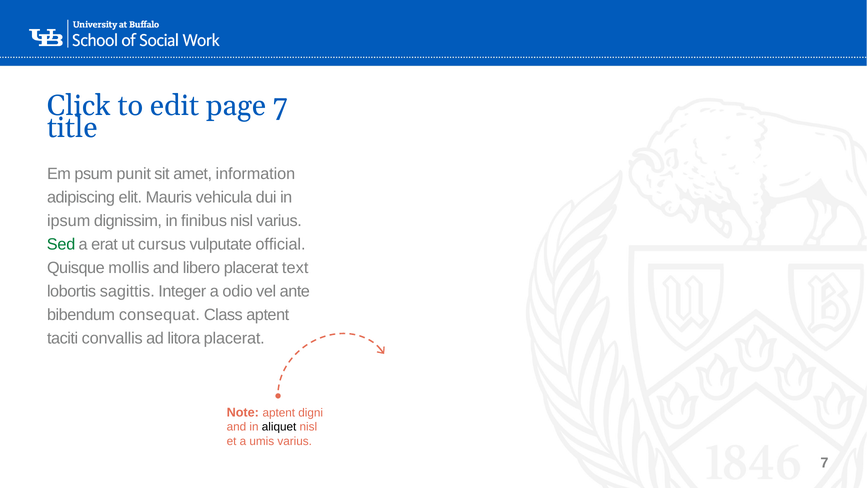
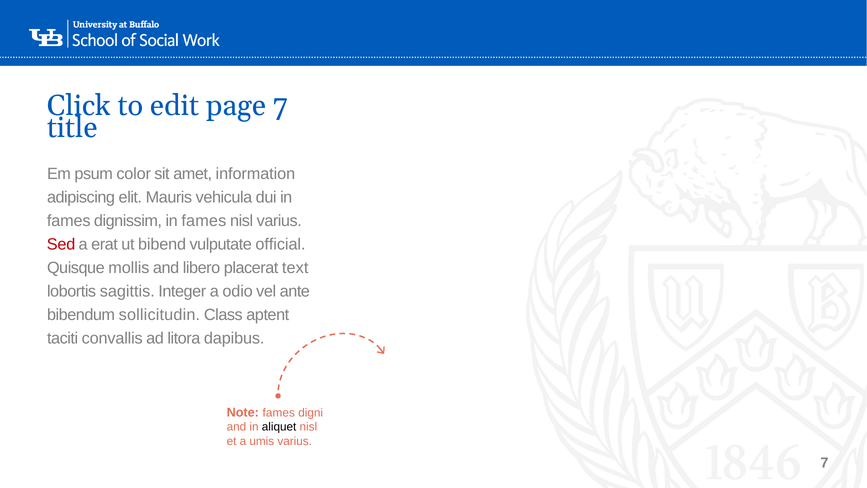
punit: punit -> color
ipsum at (69, 221): ipsum -> fames
dignissim in finibus: finibus -> fames
Sed colour: green -> red
cursus: cursus -> bibend
consequat: consequat -> sollicitudin
litora placerat: placerat -> dapibus
Note aptent: aptent -> fames
